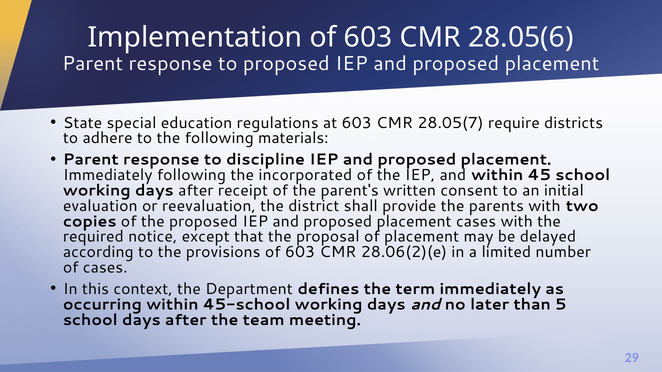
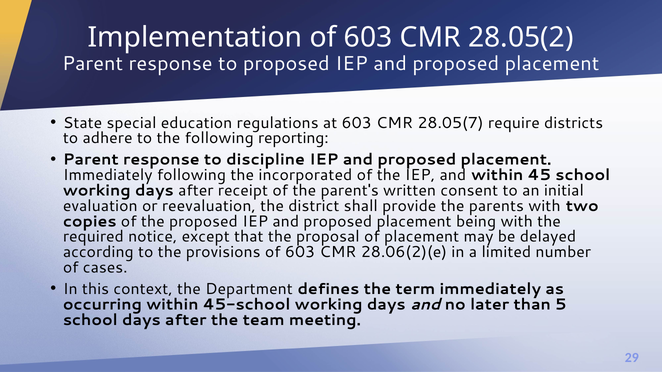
28.05(6: 28.05(6 -> 28.05(2
materials: materials -> reporting
placement cases: cases -> being
